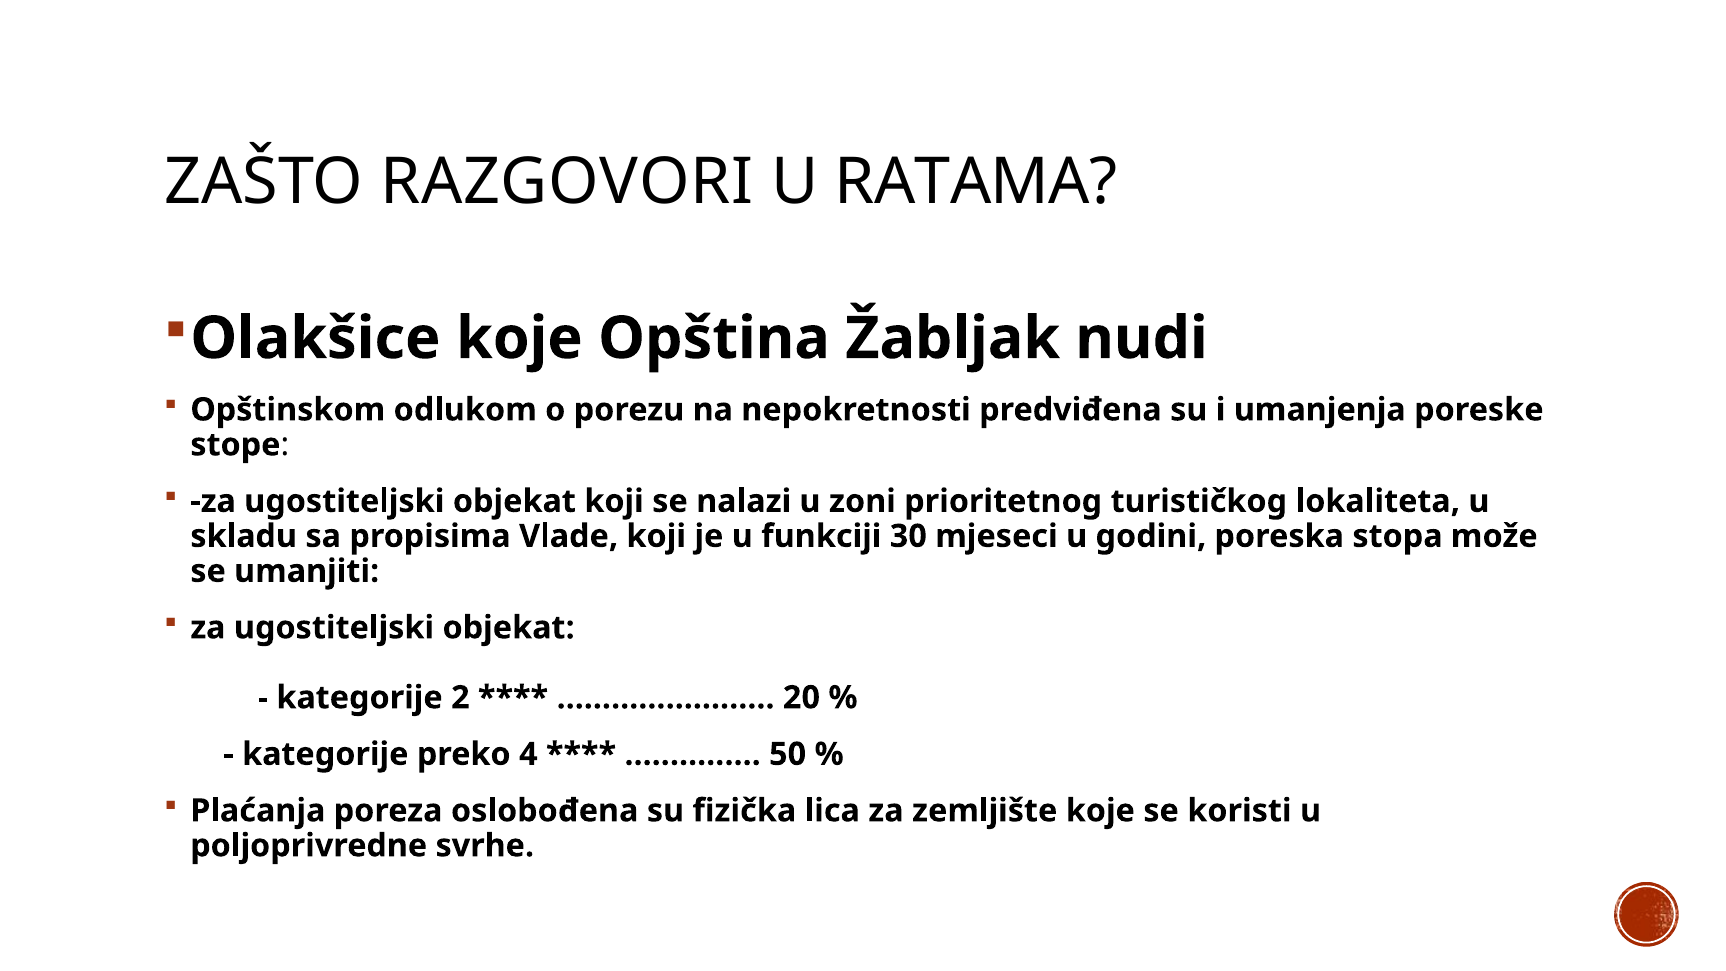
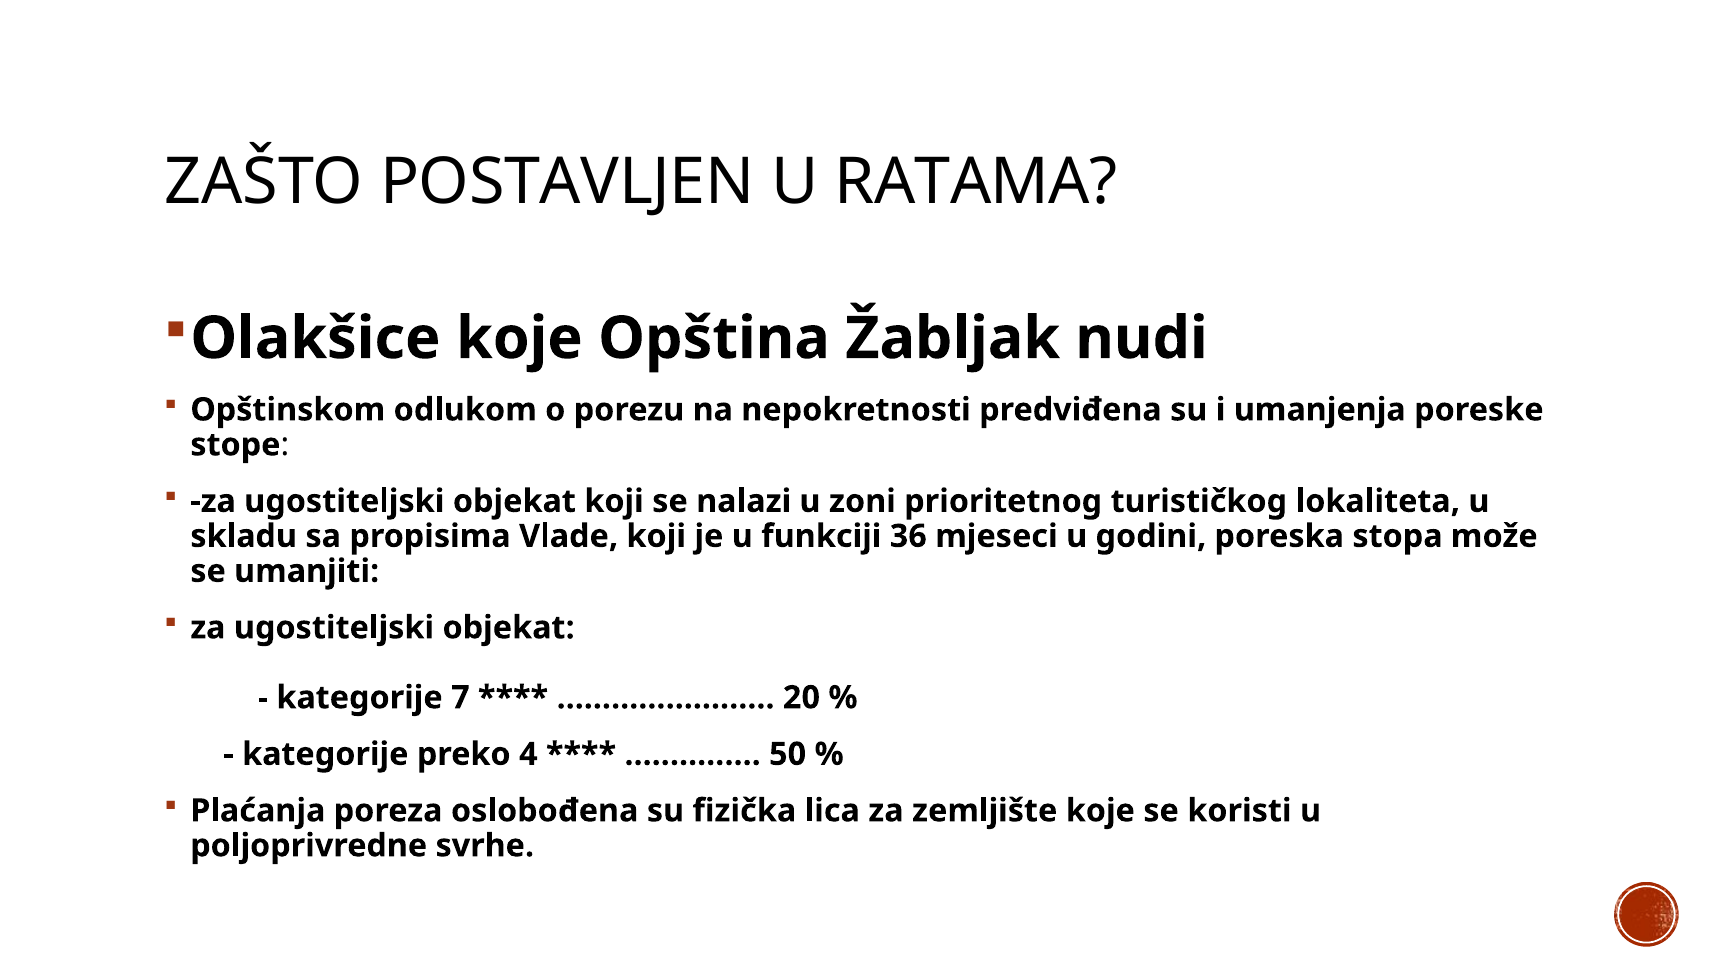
RAZGOVORI: RAZGOVORI -> POSTAVLJEN
30: 30 -> 36
2: 2 -> 7
